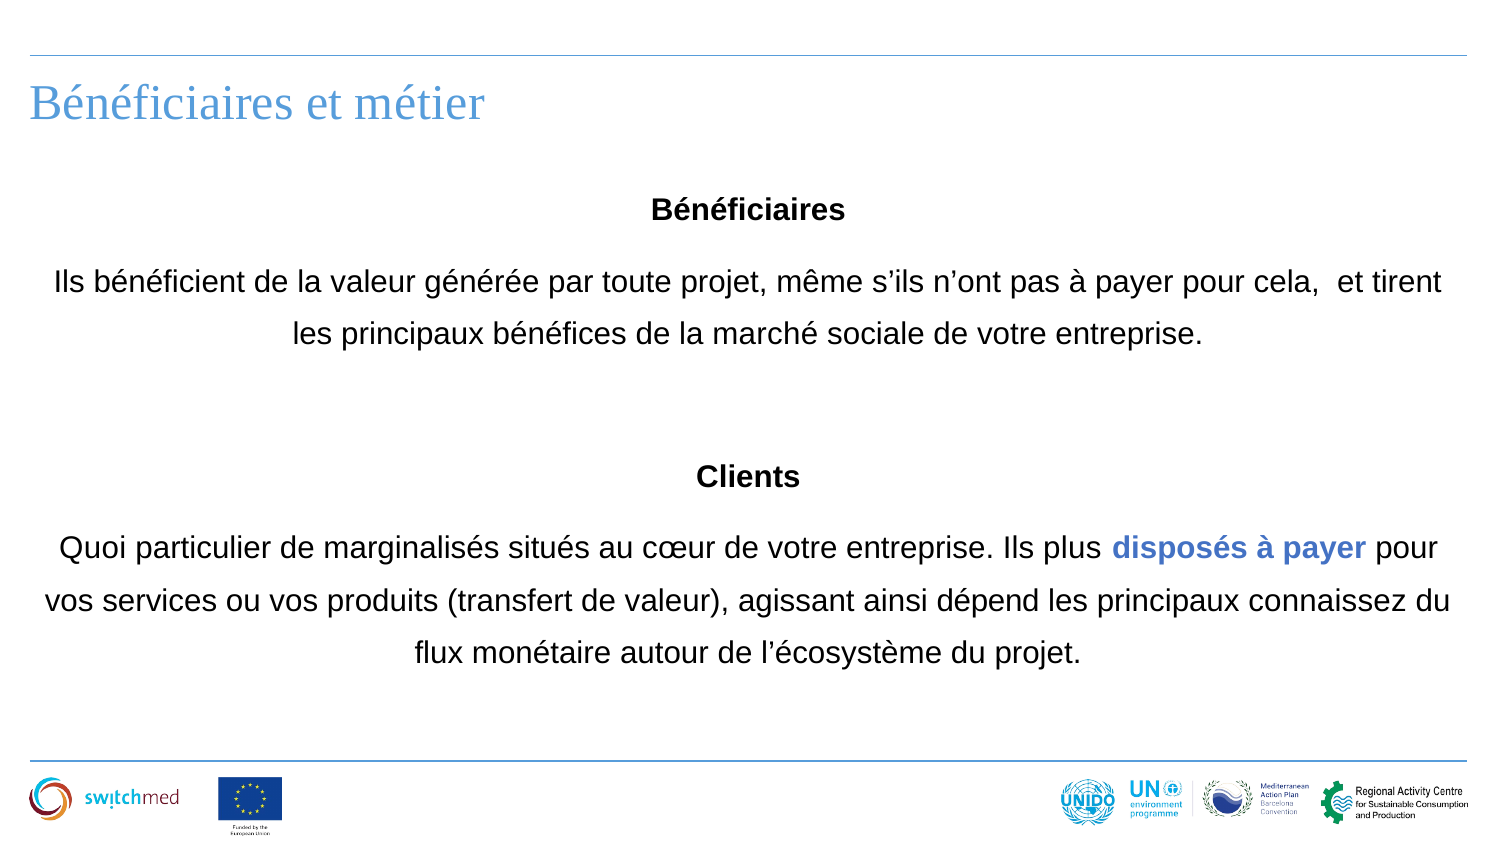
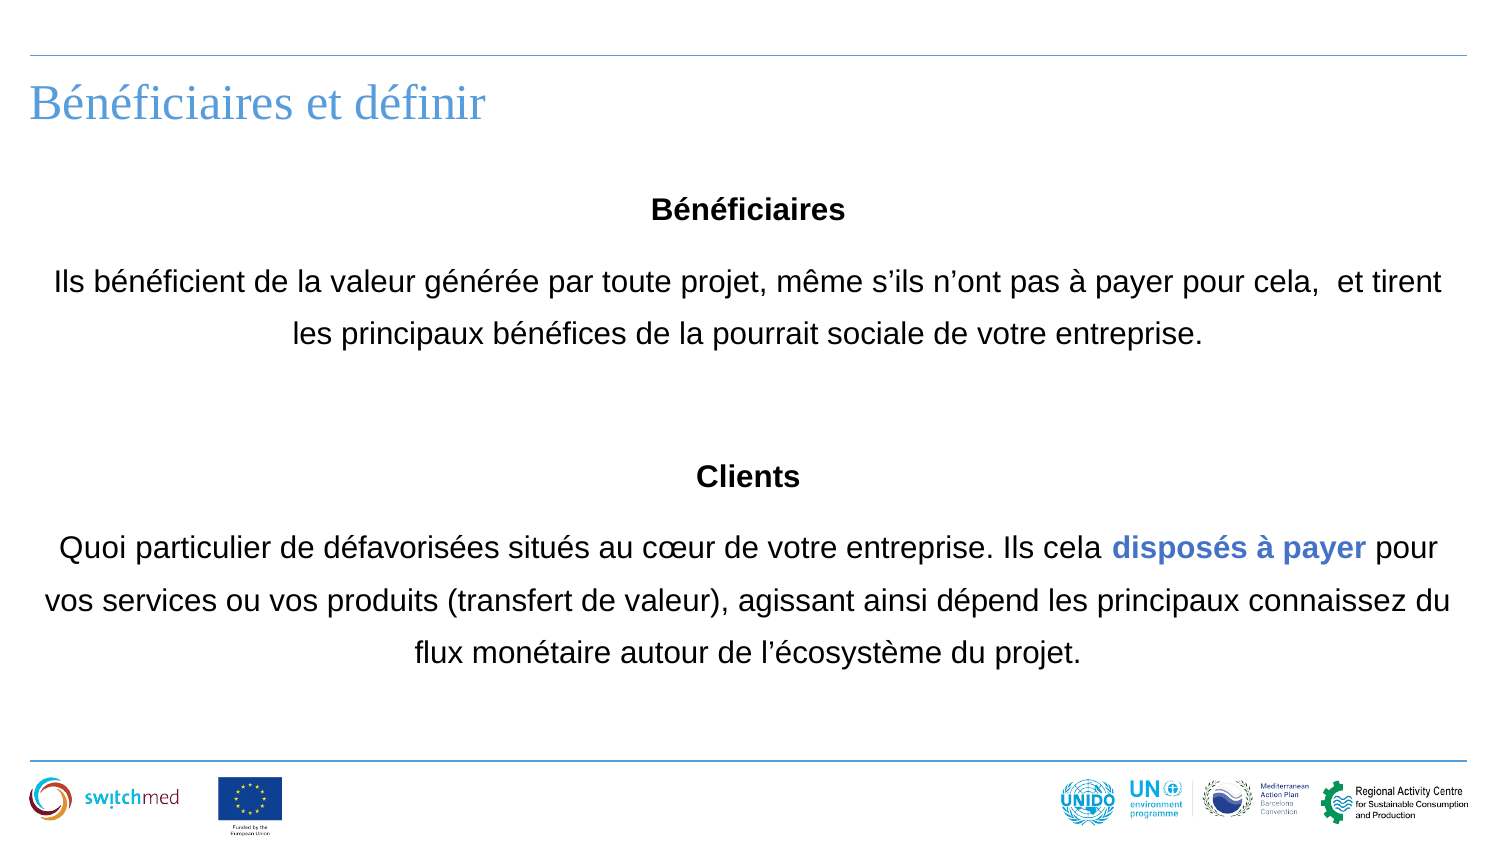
métier: métier -> définir
marché: marché -> pourrait
marginalisés: marginalisés -> défavorisées
Ils plus: plus -> cela
